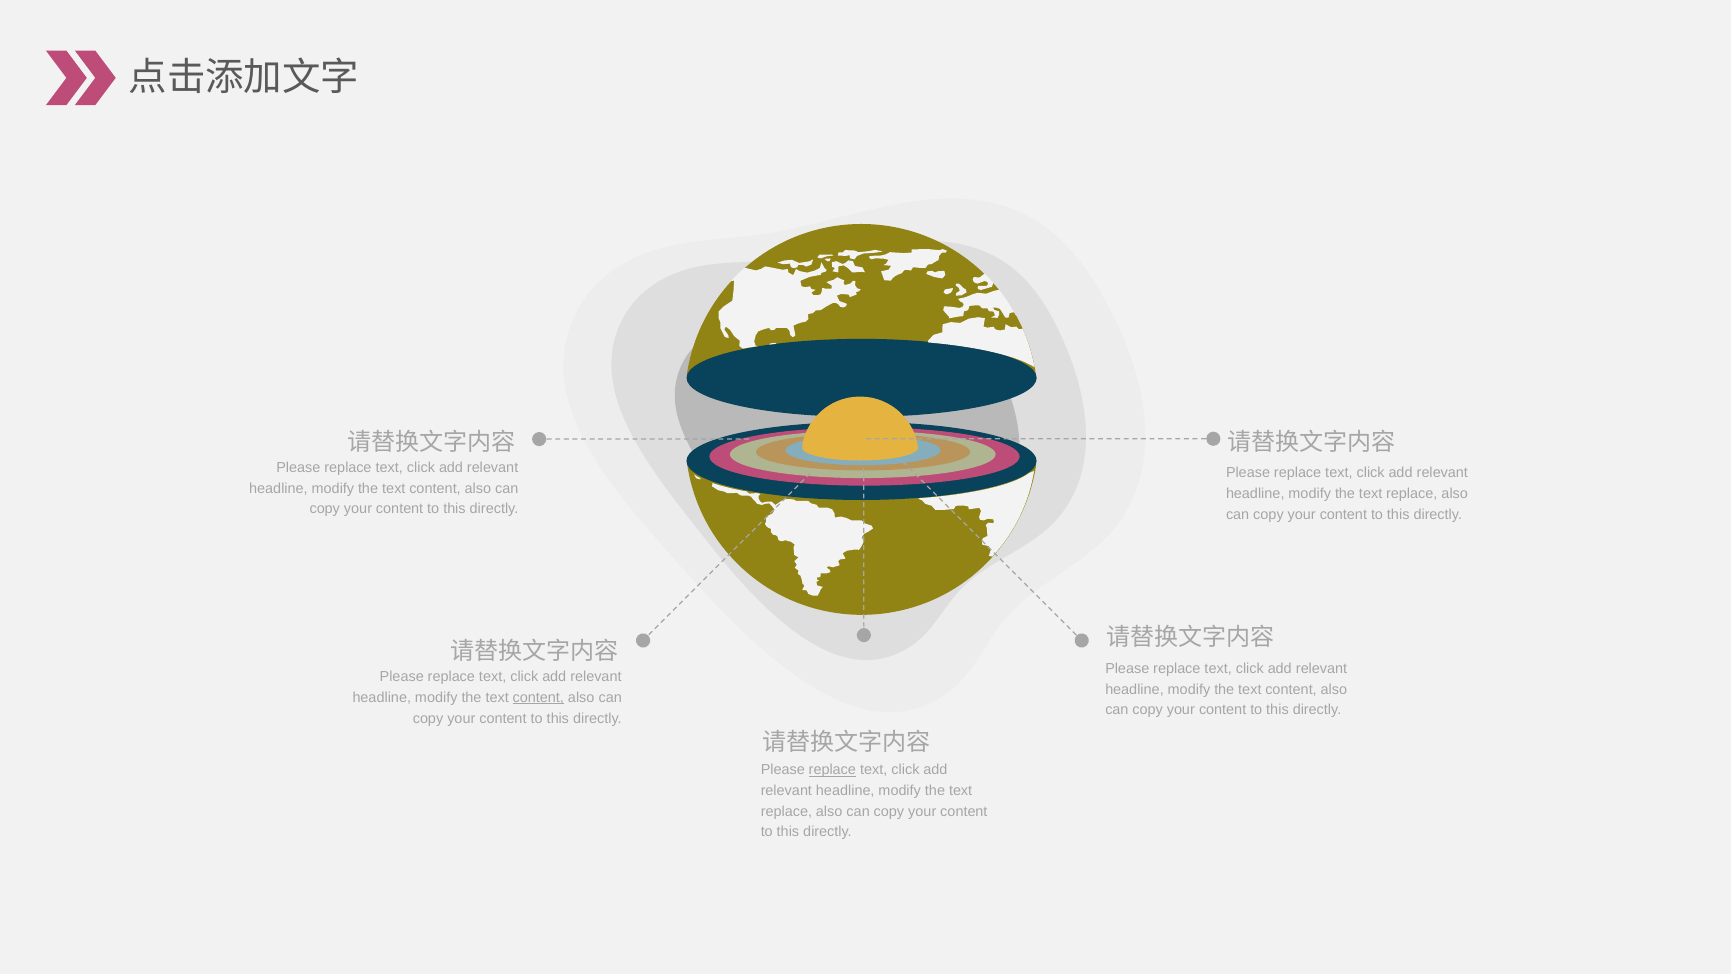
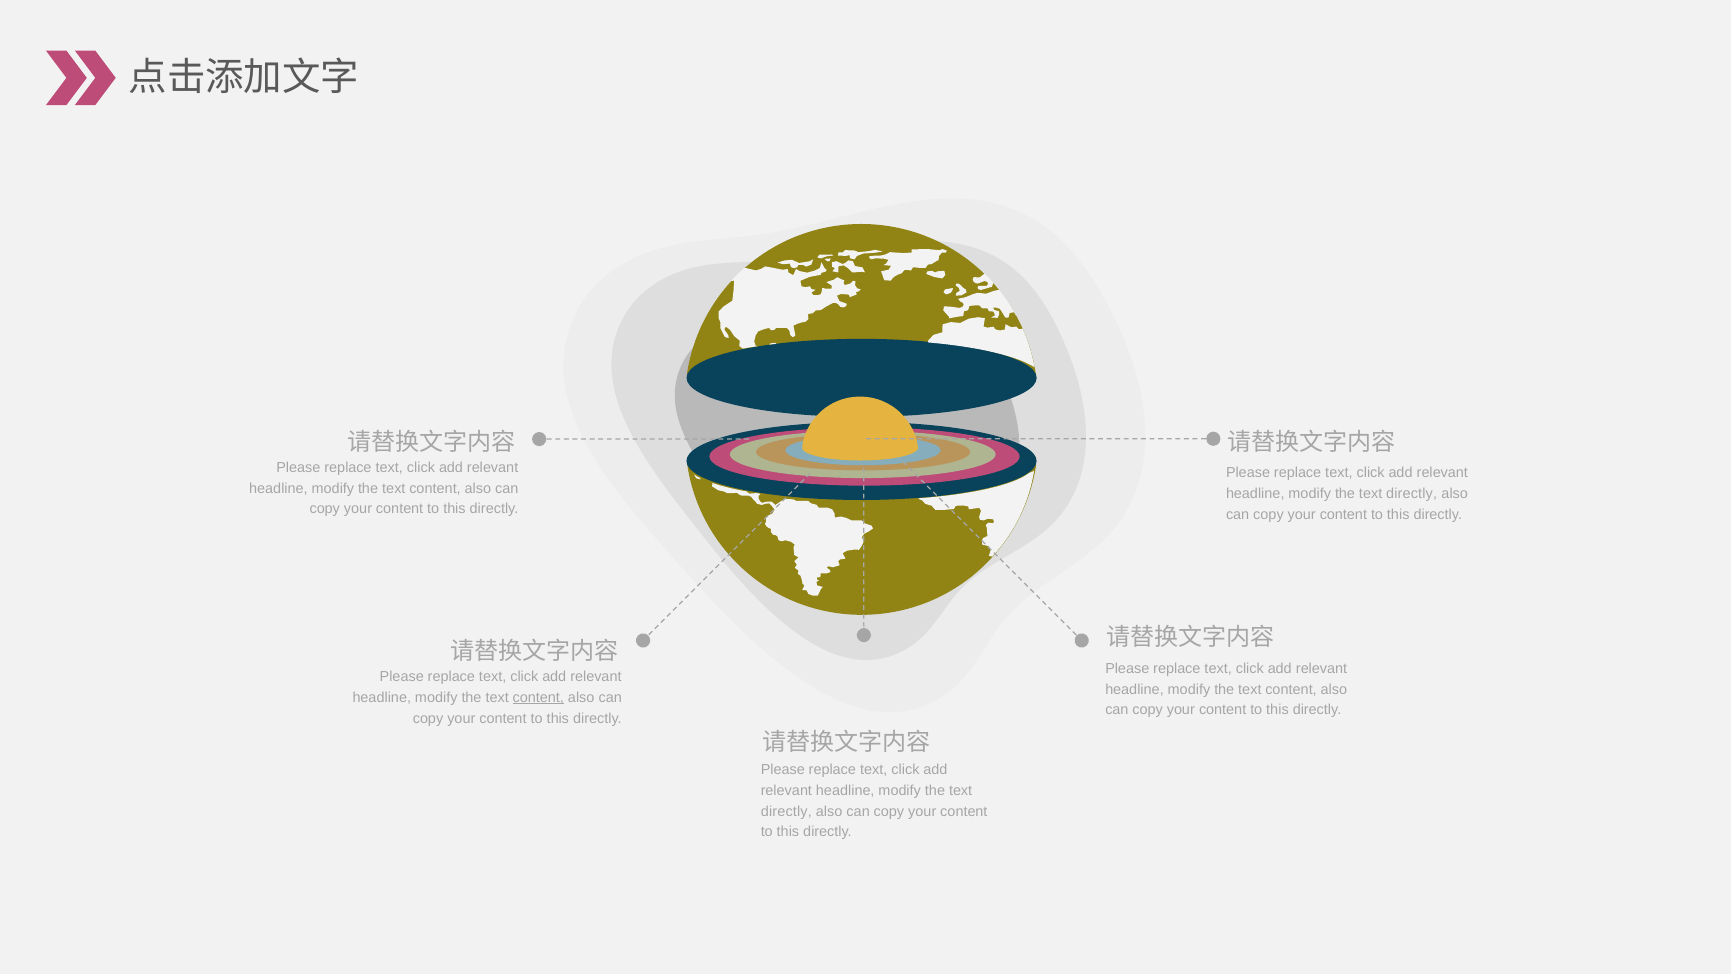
replace at (1412, 494): replace -> directly
replace at (832, 770) underline: present -> none
replace at (786, 811): replace -> directly
